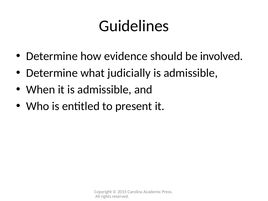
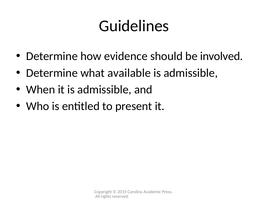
judicially: judicially -> available
